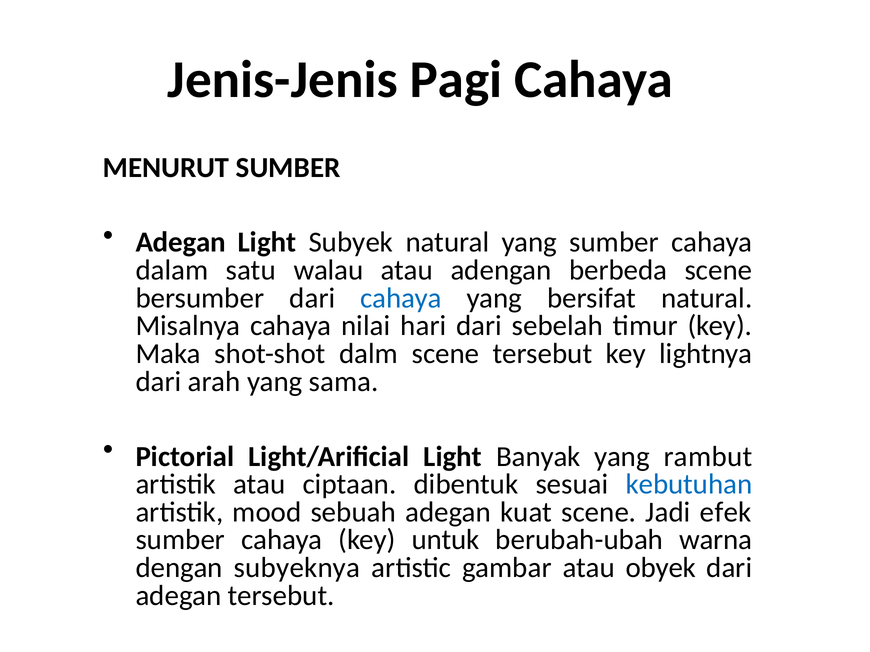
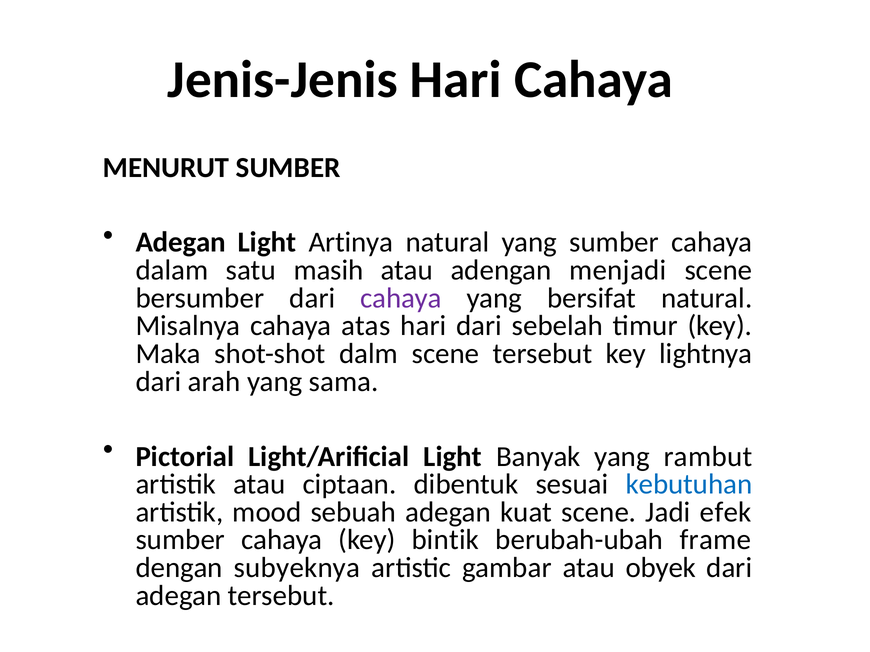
Jenis-Jenis Pagi: Pagi -> Hari
Subyek: Subyek -> Artinya
walau: walau -> masih
berbeda: berbeda -> menjadi
cahaya at (401, 298) colour: blue -> purple
nilai: nilai -> atas
untuk: untuk -> bintik
warna: warna -> frame
